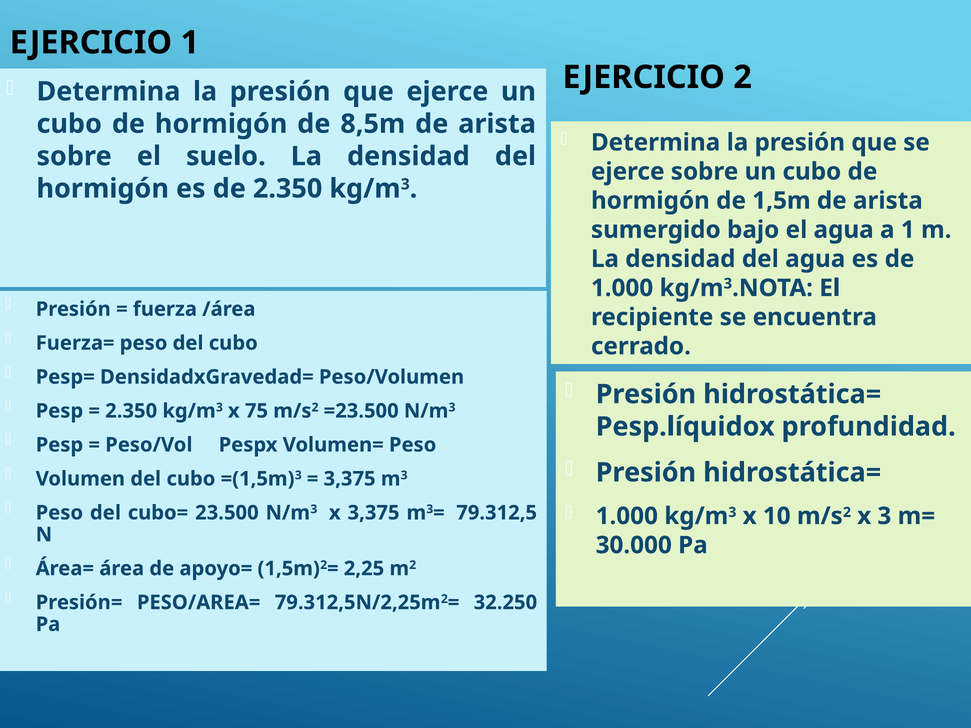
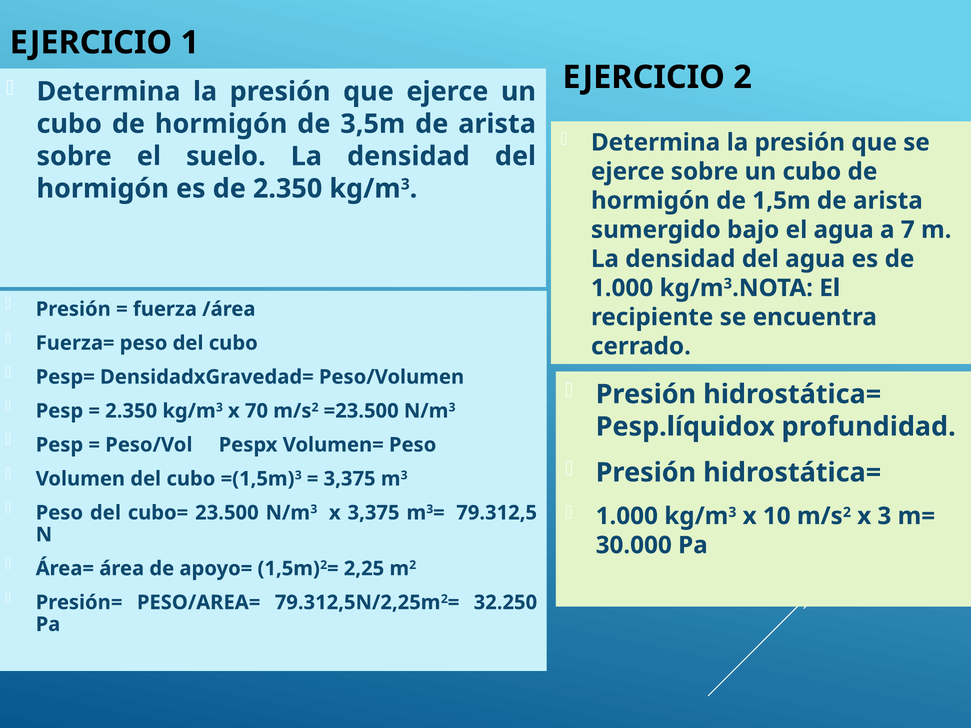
8,5m: 8,5m -> 3,5m
a 1: 1 -> 7
75: 75 -> 70
